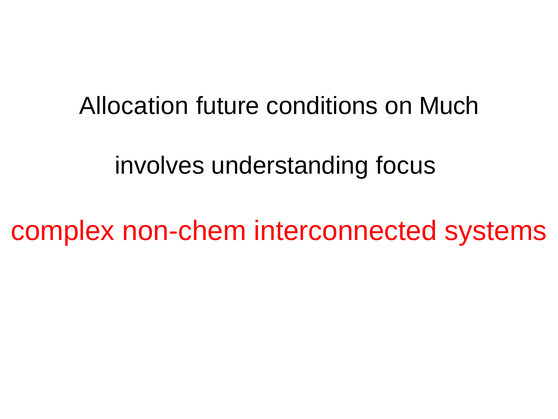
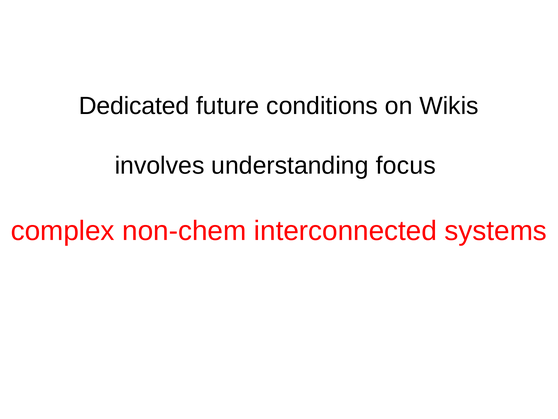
Allocation: Allocation -> Dedicated
Much: Much -> Wikis
